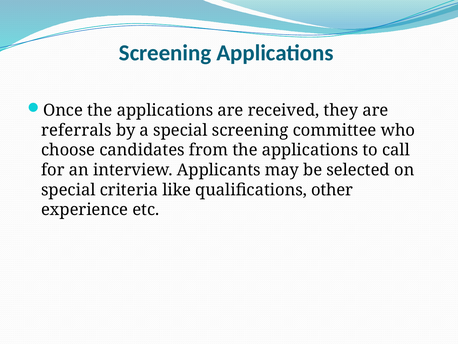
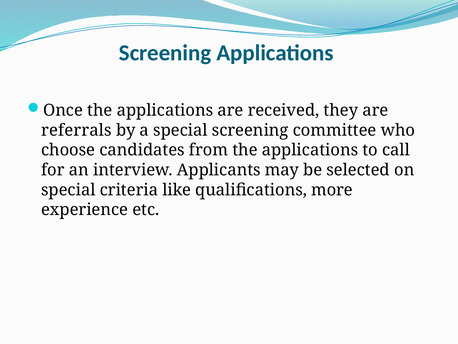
other: other -> more
